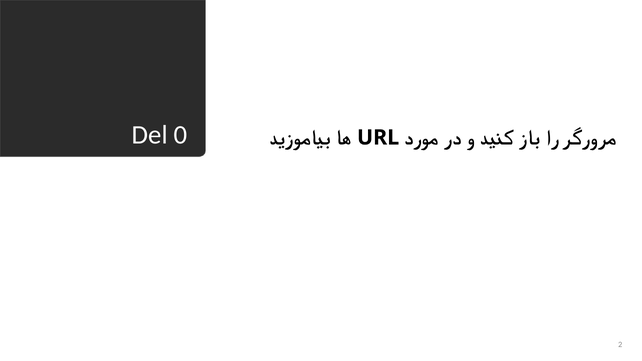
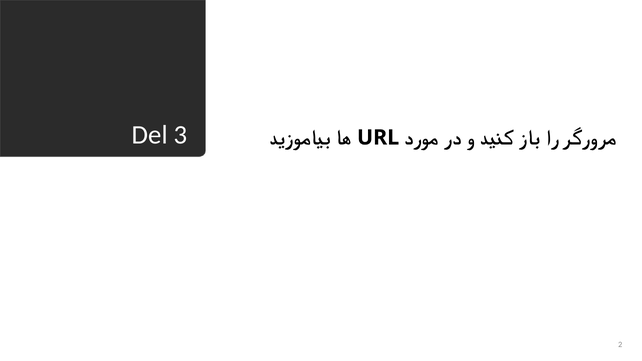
0: 0 -> 3
